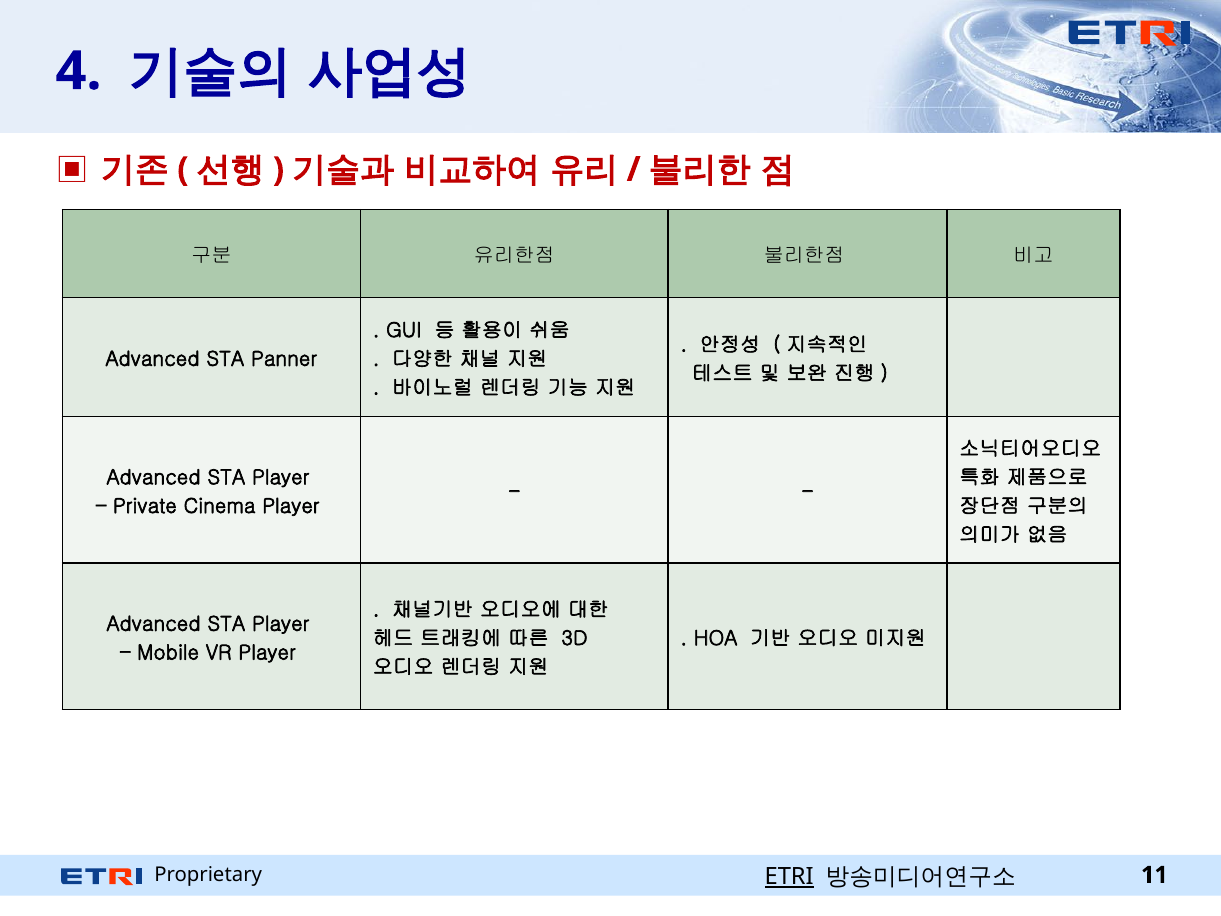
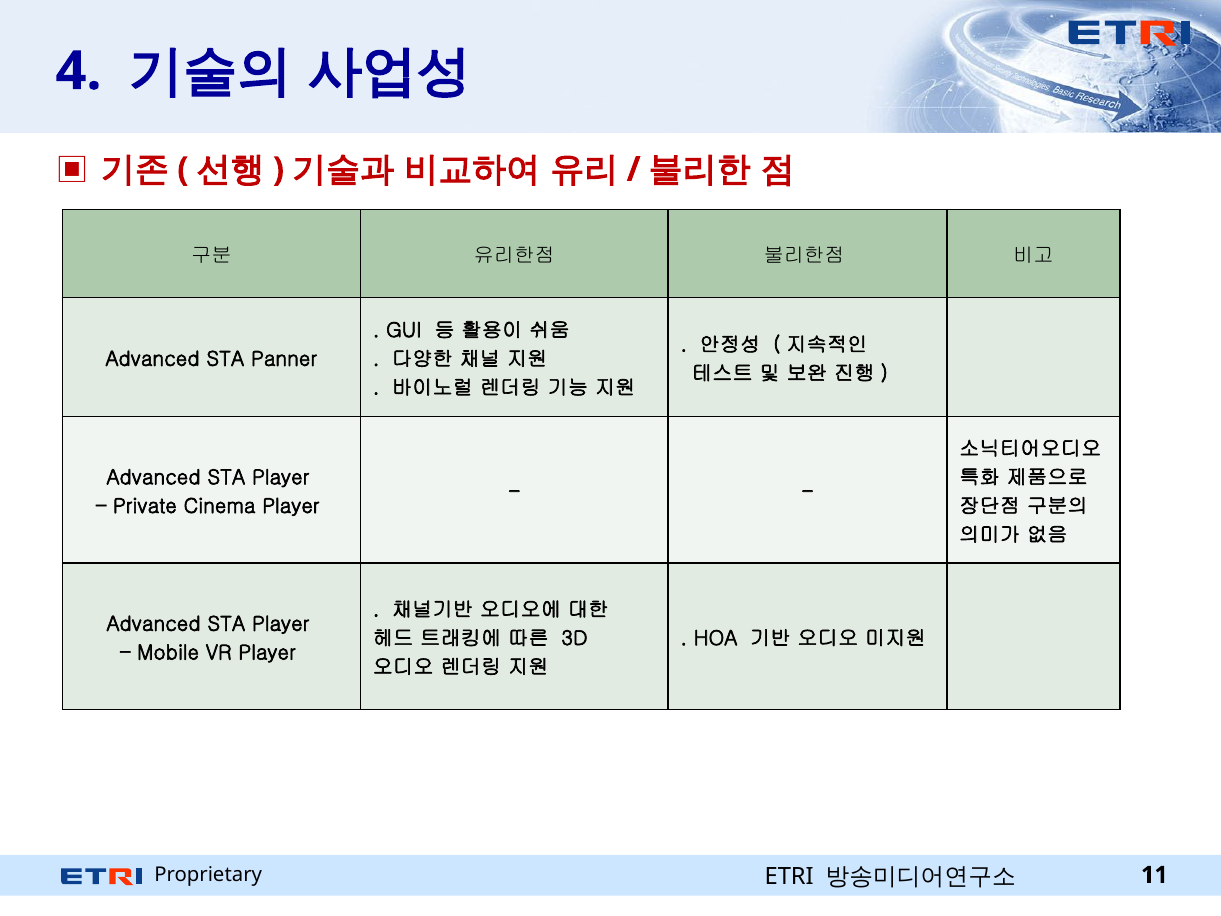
ETRI underline: present -> none
